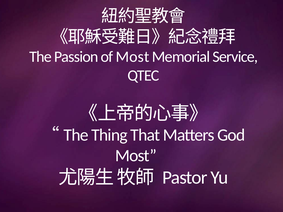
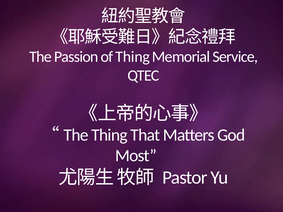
of Most: Most -> Thing
